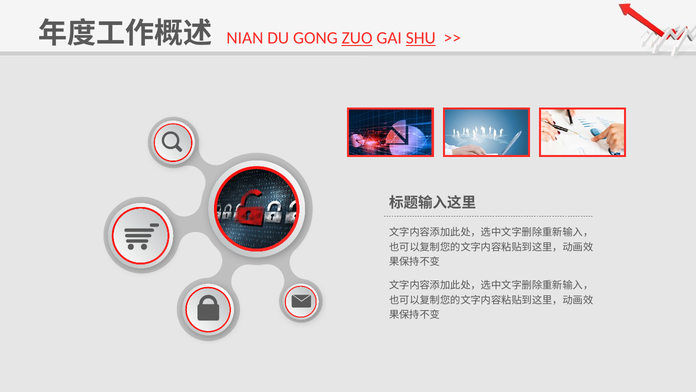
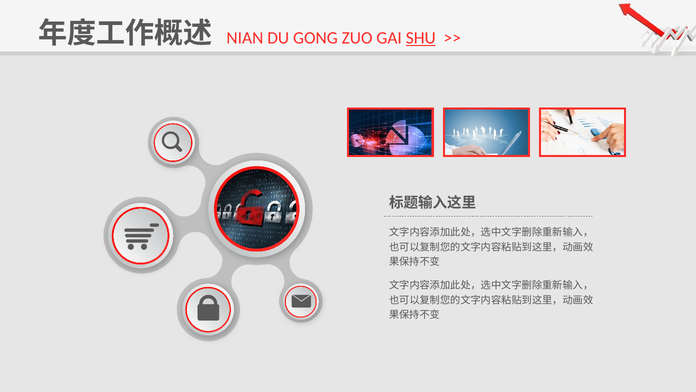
ZUO underline: present -> none
